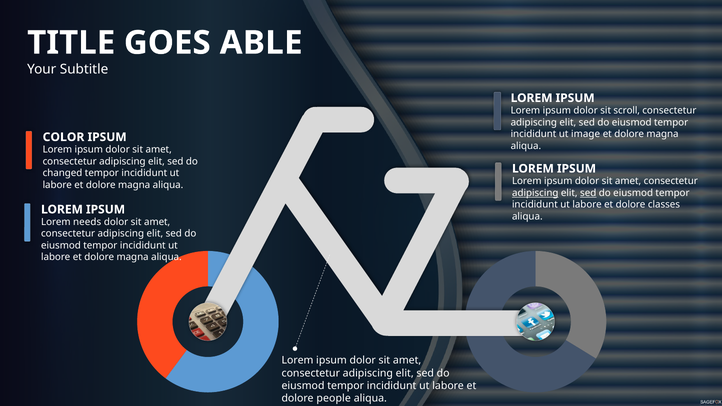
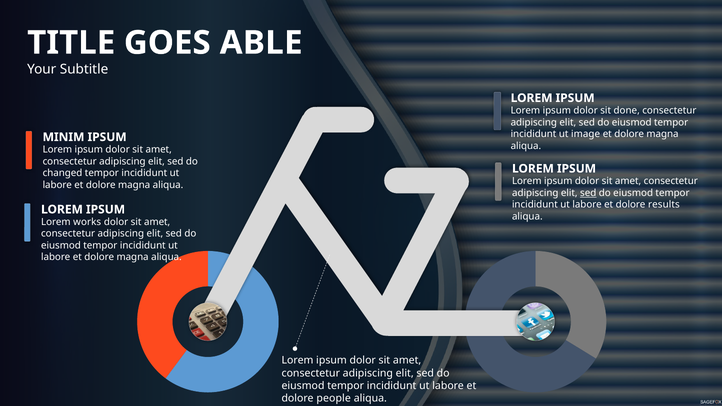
scroll: scroll -> done
COLOR: COLOR -> MINIM
adipiscing at (535, 193) underline: present -> none
classes: classes -> results
needs: needs -> works
